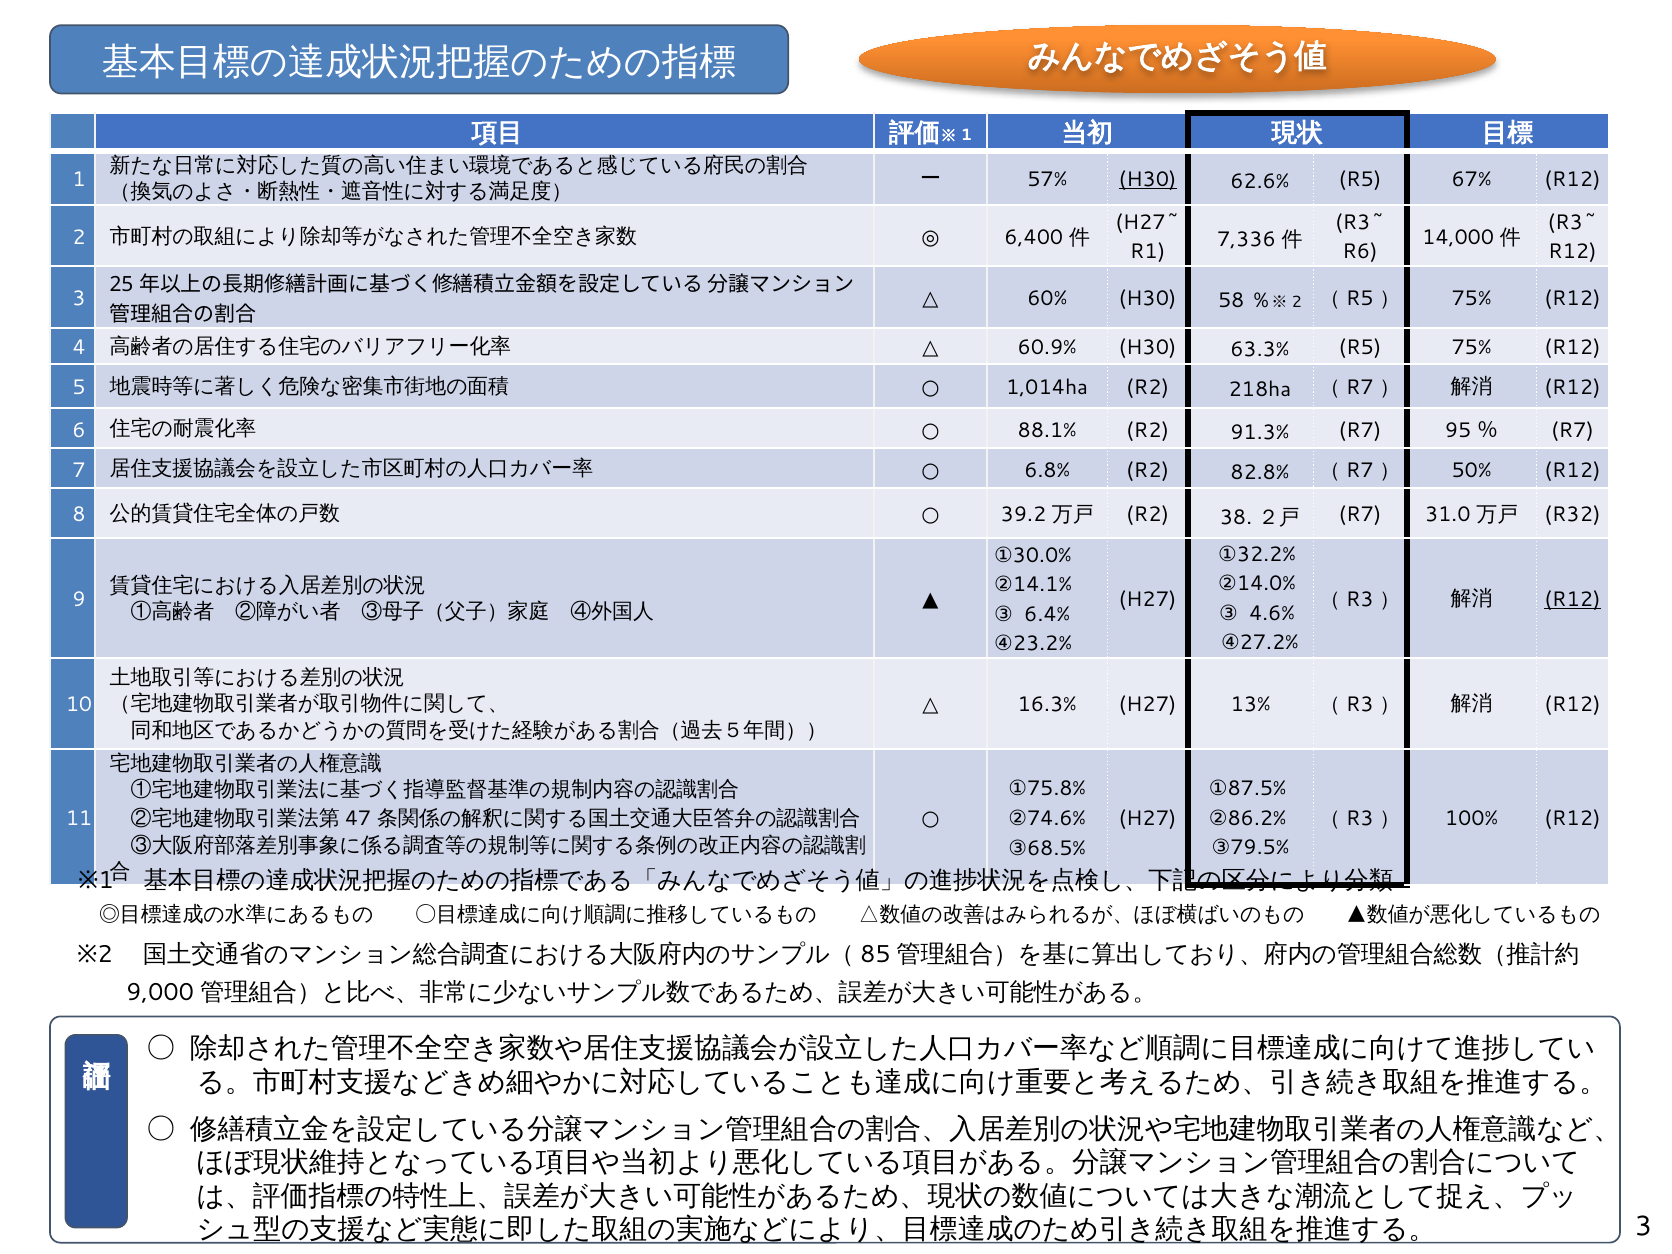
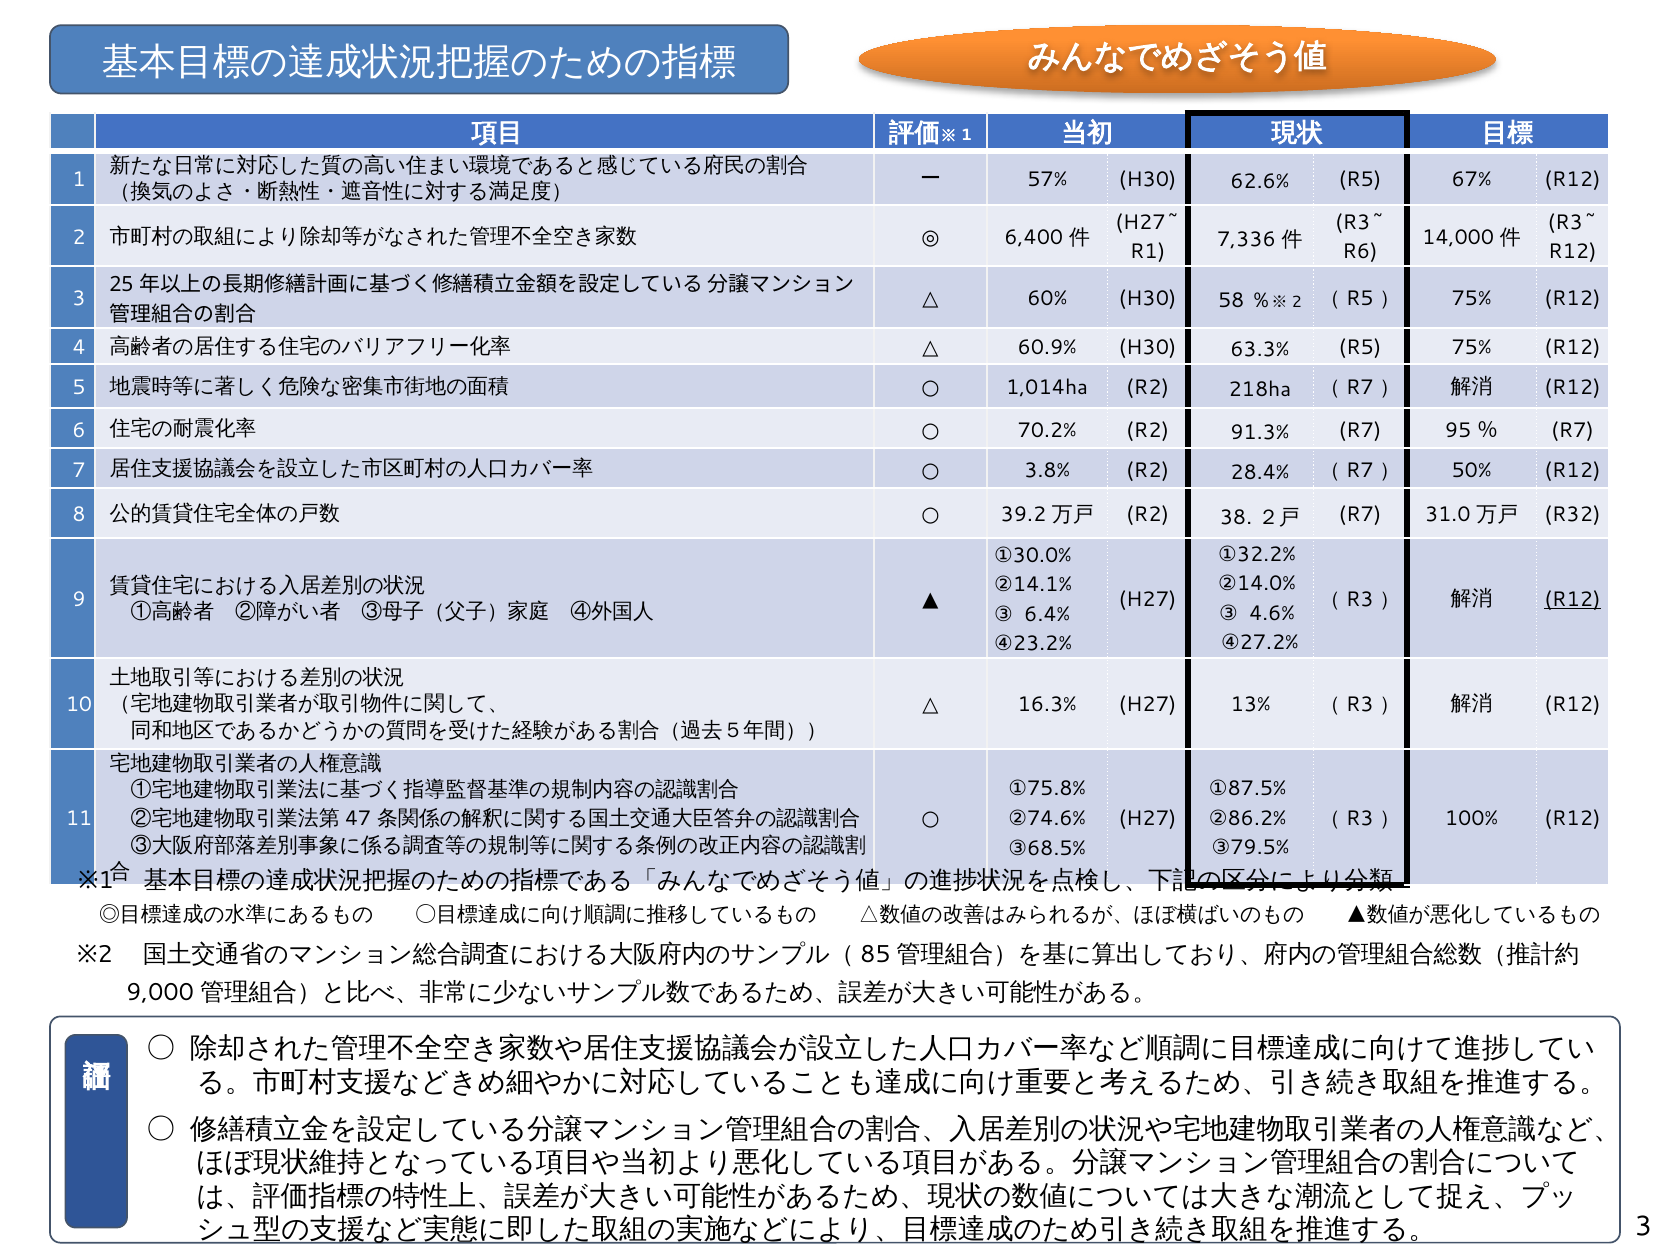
H30 at (1148, 180) underline: present -> none
88.1%: 88.1% -> 70.2%
6.8%: 6.8% -> 3.8%
82.8%: 82.8% -> 28.4%
